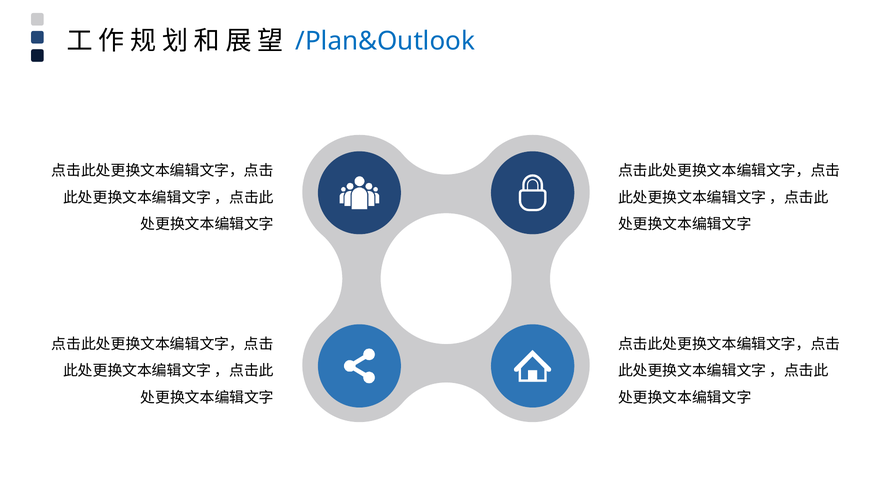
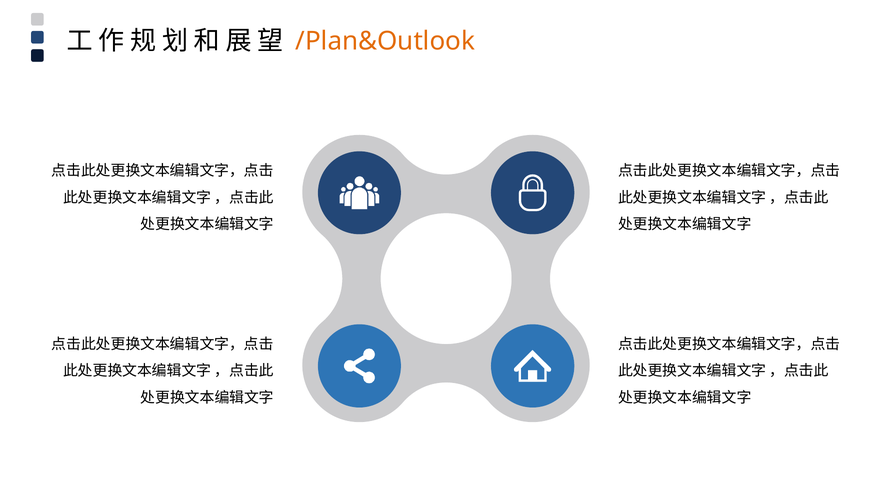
/Plan&Outlook colour: blue -> orange
